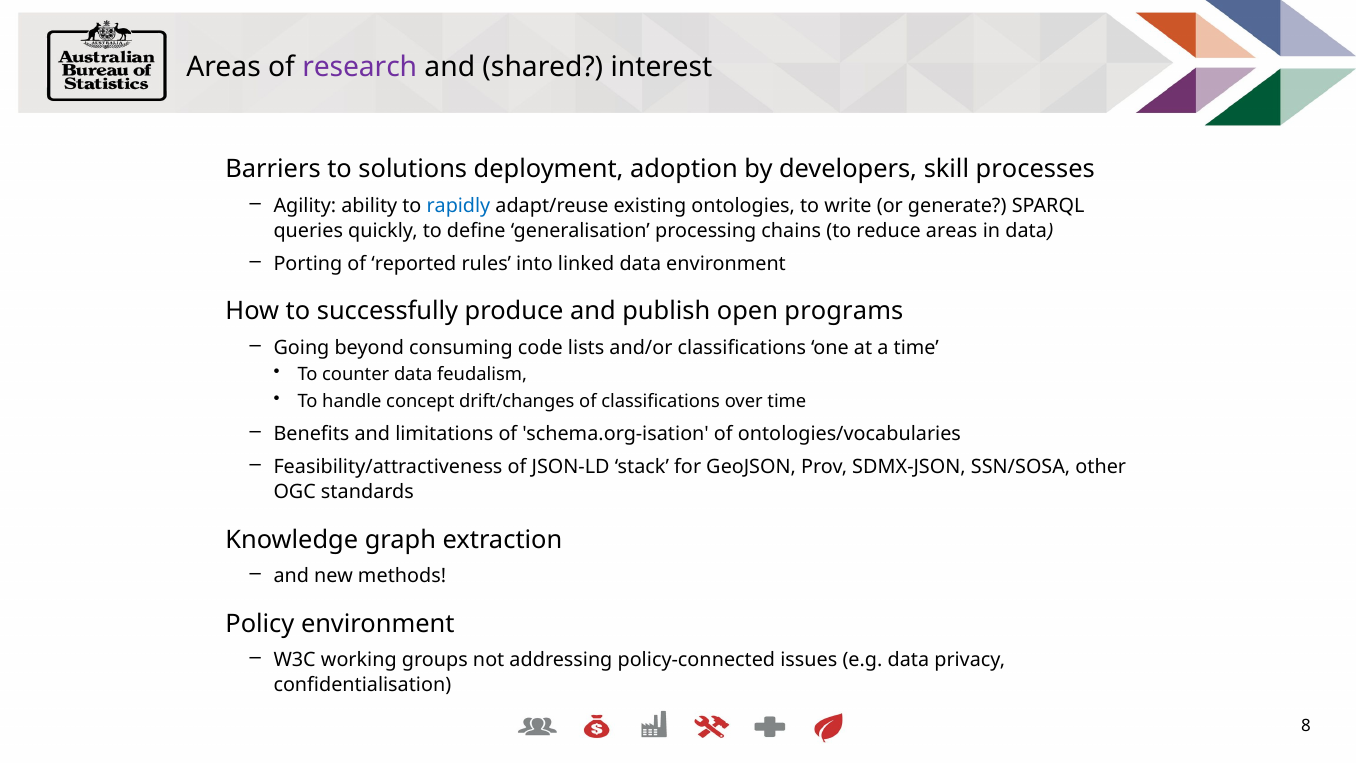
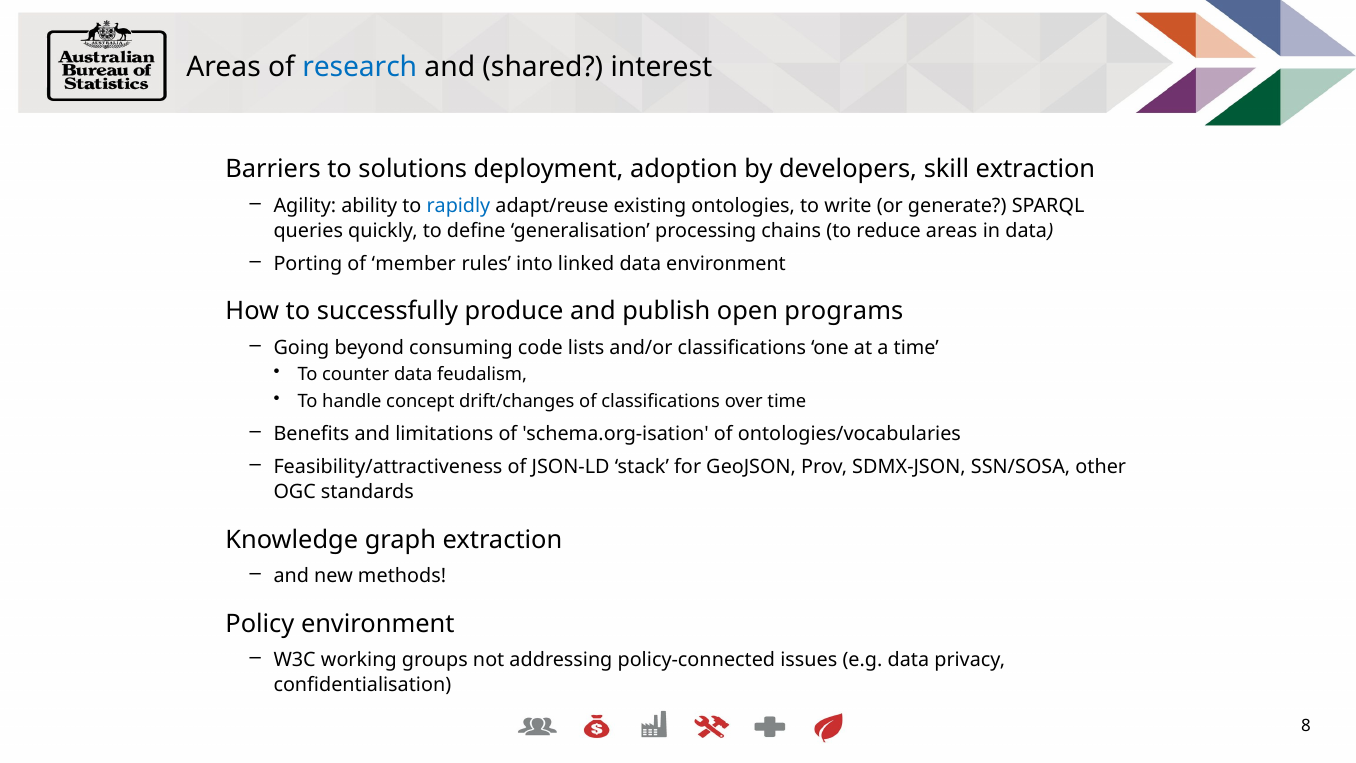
research colour: purple -> blue
skill processes: processes -> extraction
reported: reported -> member
